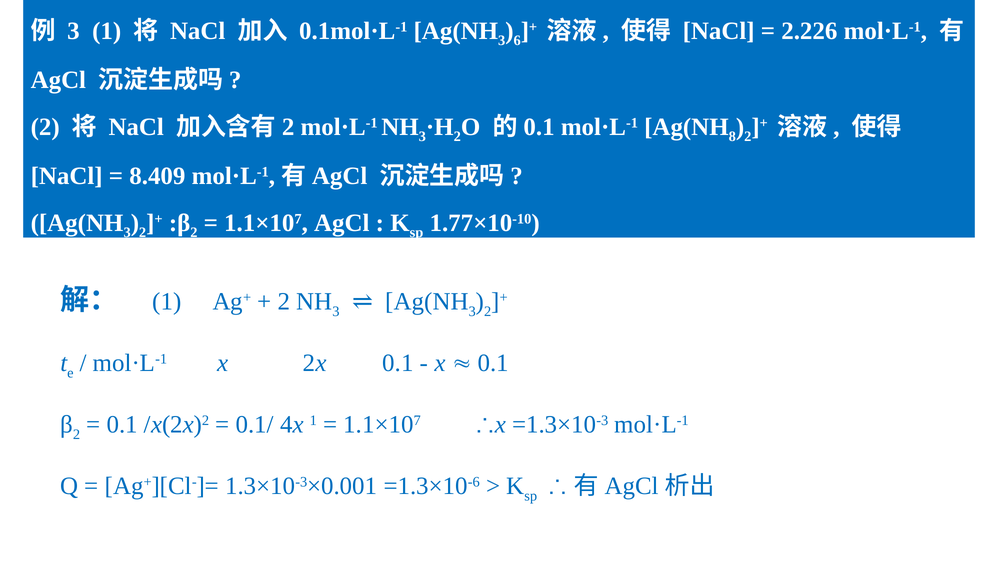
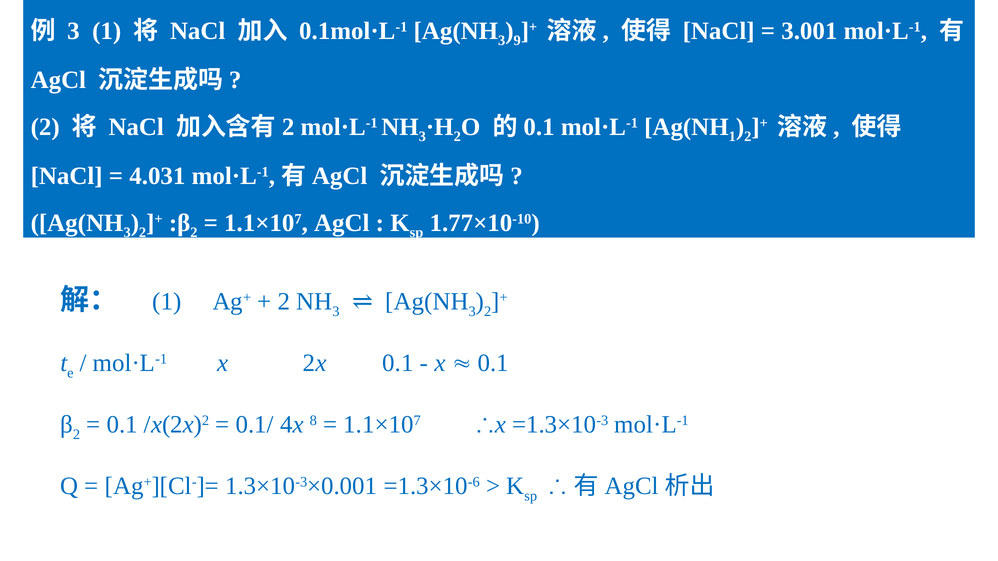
6: 6 -> 9
2.226: 2.226 -> 3.001
8 at (732, 137): 8 -> 1
8.409: 8.409 -> 4.031
4x 1: 1 -> 8
